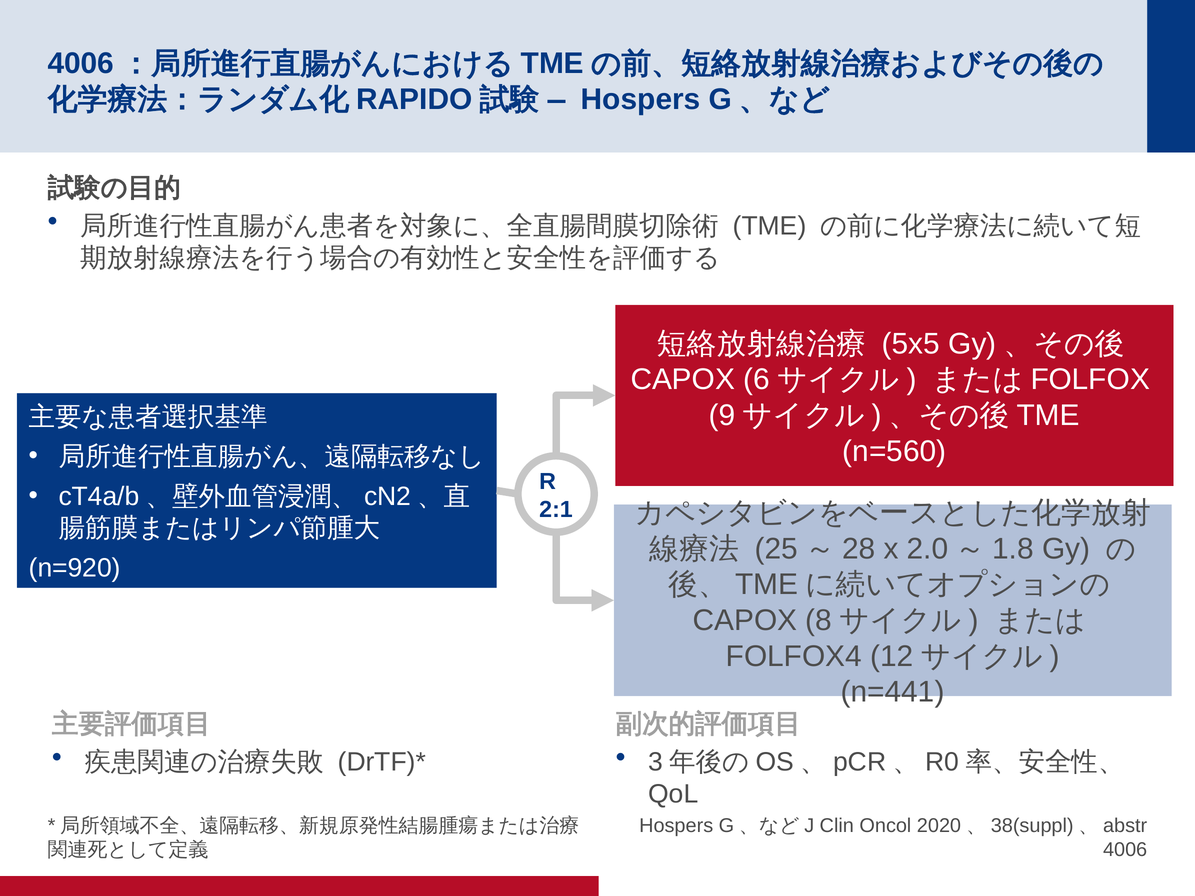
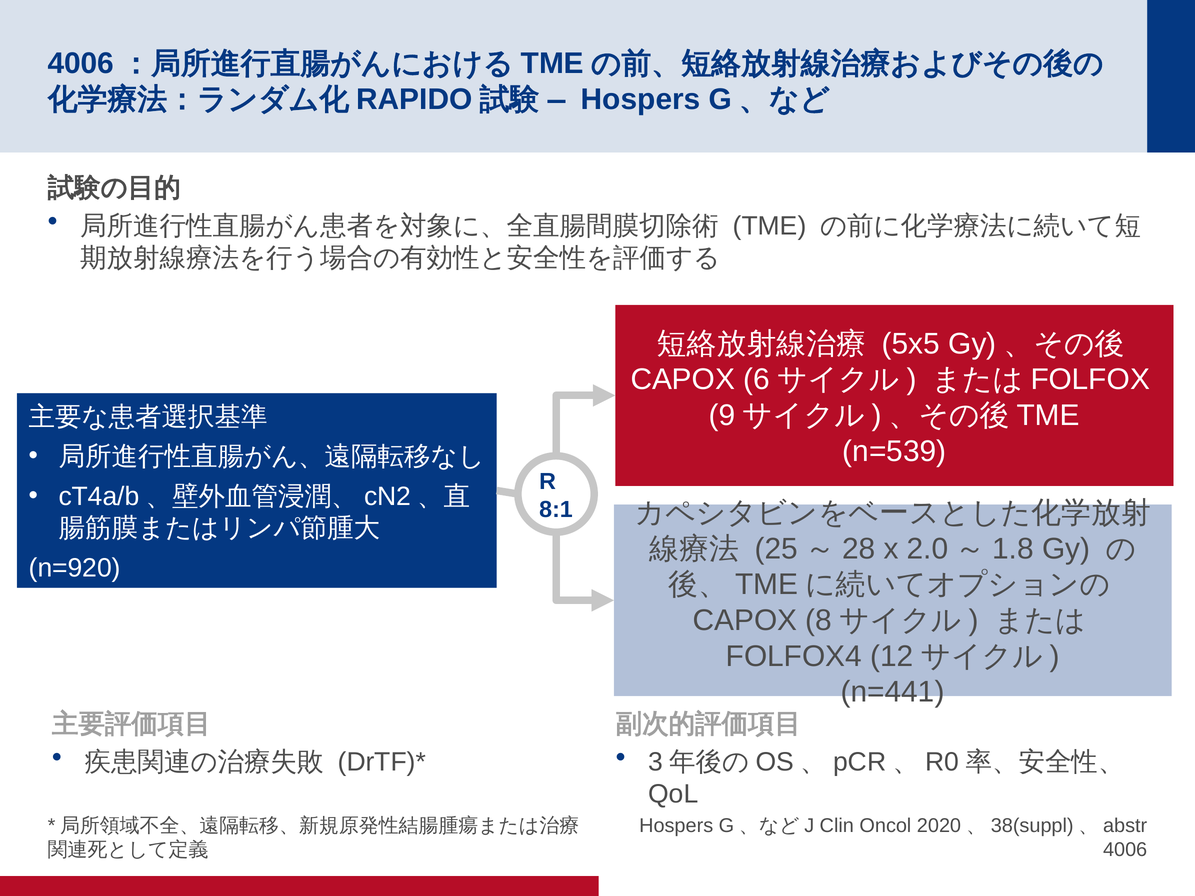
n=560: n=560 -> n=539
2:1: 2:1 -> 8:1
